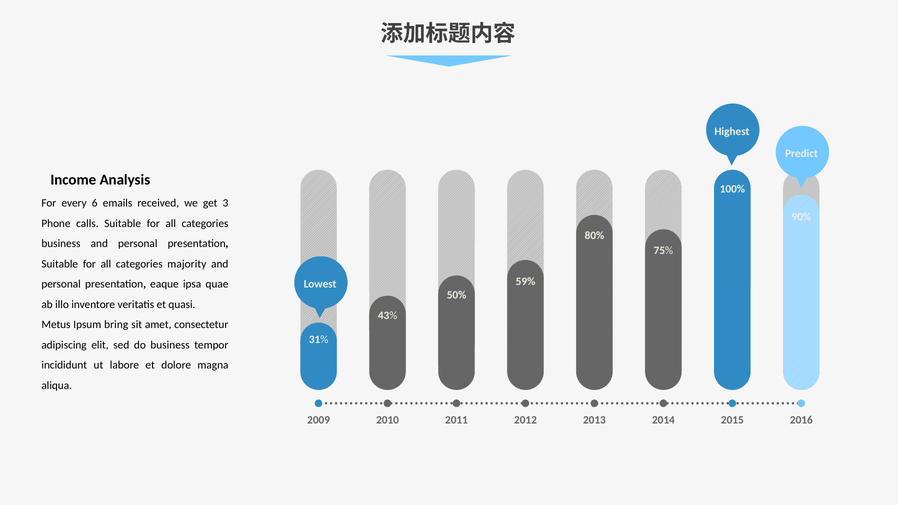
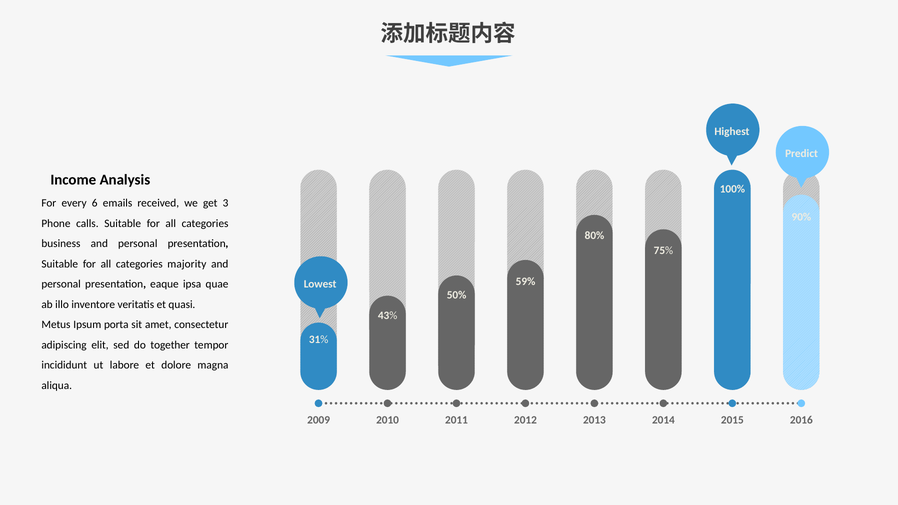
bring: bring -> porta
do business: business -> together
